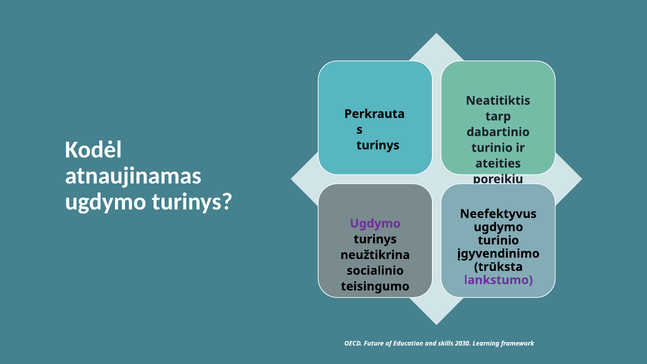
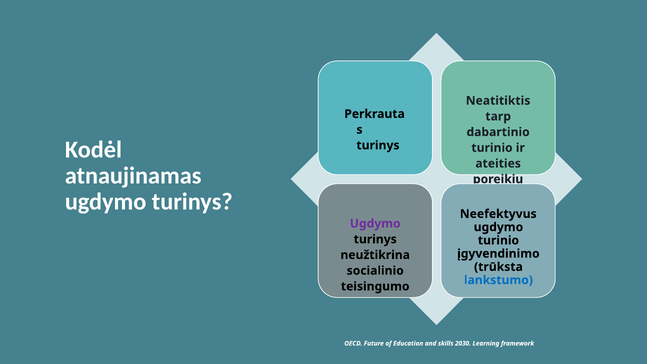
lankstumo colour: purple -> blue
